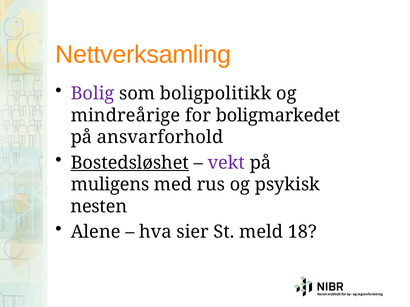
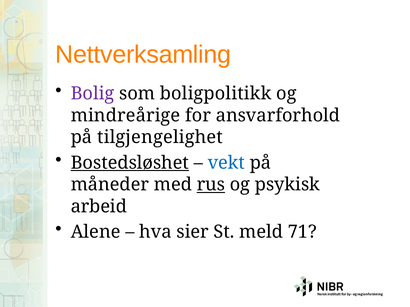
boligmarkedet: boligmarkedet -> ansvarforhold
ansvarforhold: ansvarforhold -> tilgjengelighet
vekt colour: purple -> blue
muligens: muligens -> måneder
rus underline: none -> present
nesten: nesten -> arbeid
18: 18 -> 71
